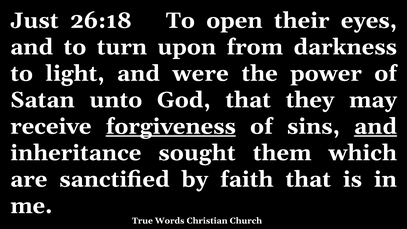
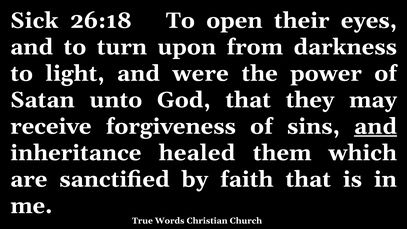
Just: Just -> Sick
forgiveness underline: present -> none
sought: sought -> healed
